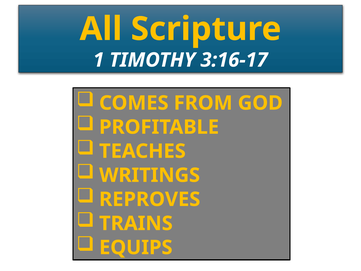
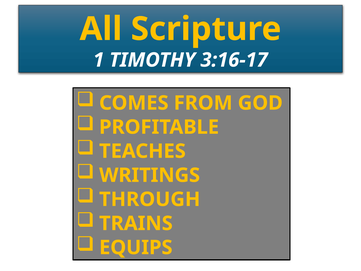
REPROVES: REPROVES -> THROUGH
